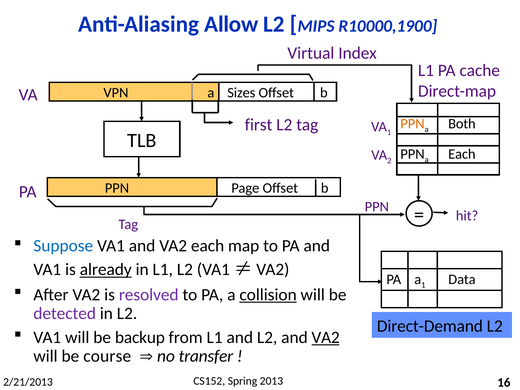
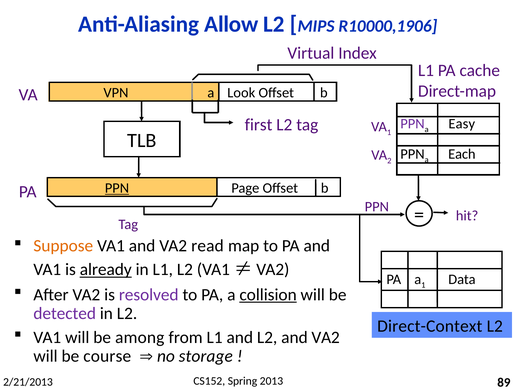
R10000,1900: R10000,1900 -> R10000,1906
Sizes: Sizes -> Look
PPN at (412, 124) colour: orange -> purple
Both: Both -> Easy
PPN at (117, 188) underline: none -> present
Suppose colour: blue -> orange
VA2 each: each -> read
Direct-Demand: Direct-Demand -> Direct-Context
backup: backup -> among
VA2 at (326, 337) underline: present -> none
transfer: transfer -> storage
16: 16 -> 89
